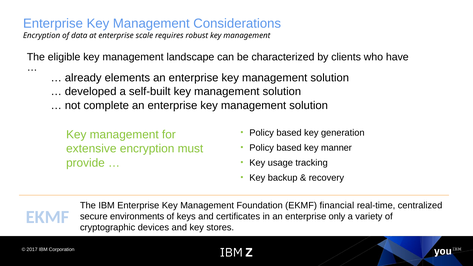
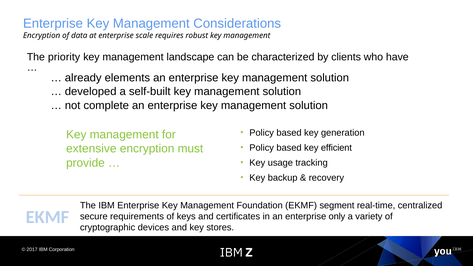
eligible: eligible -> priority
manner: manner -> efficient
financial: financial -> segment
environments: environments -> requirements
